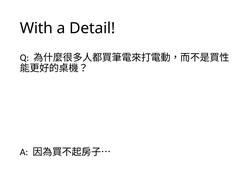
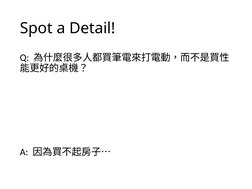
With: With -> Spot
